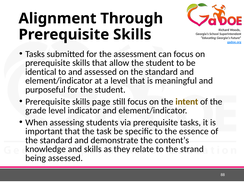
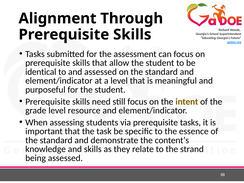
page: page -> need
indicator: indicator -> resource
